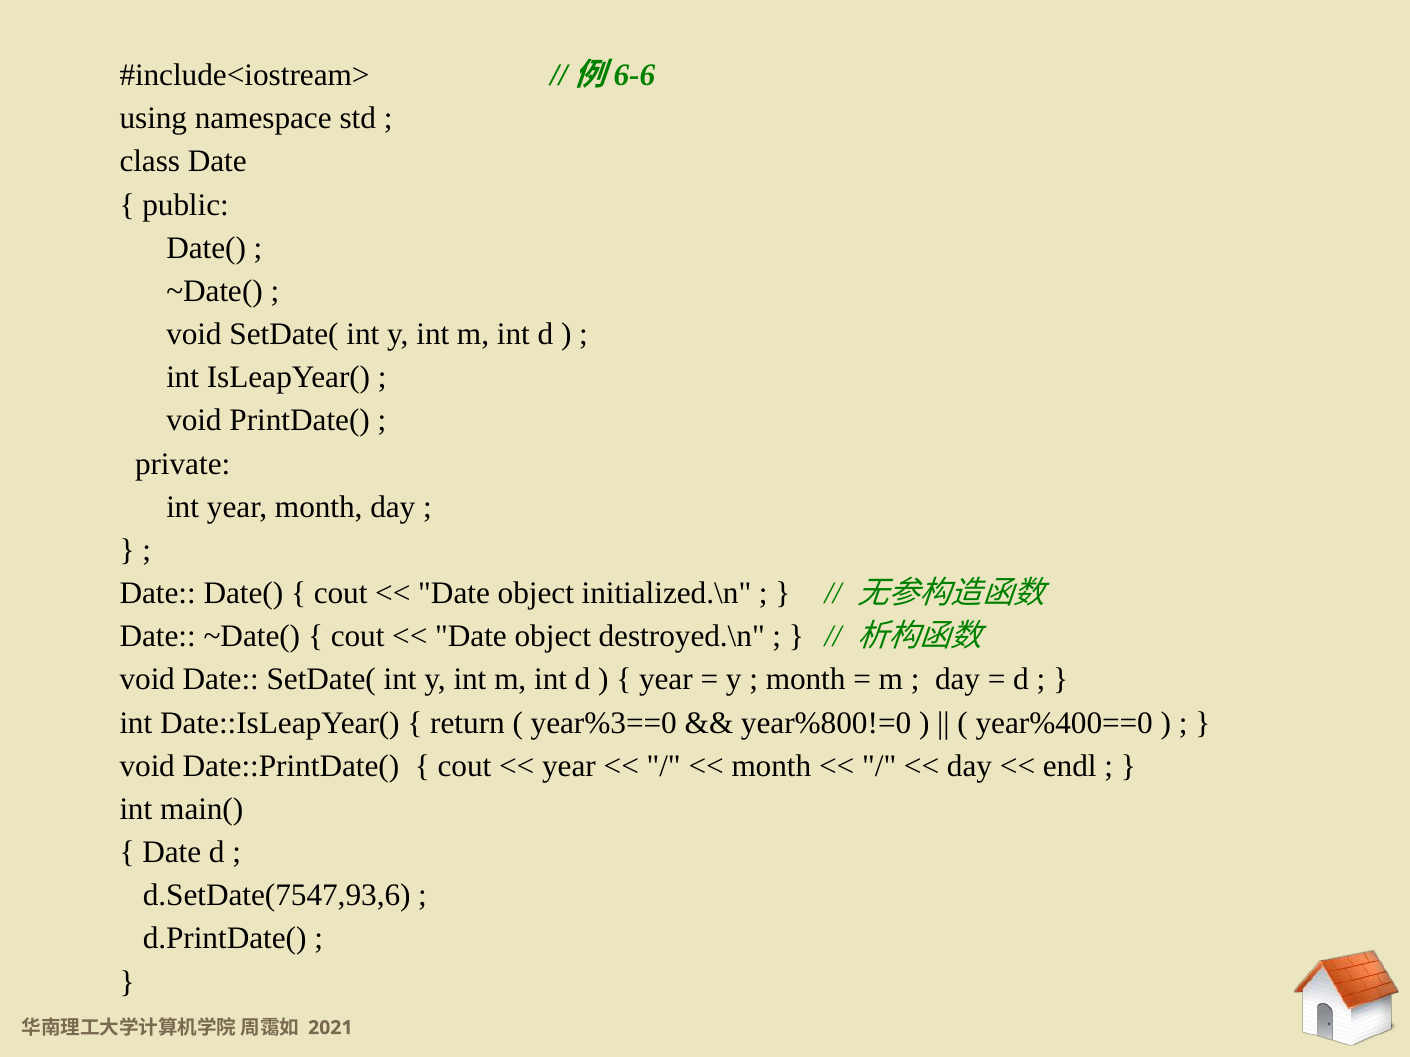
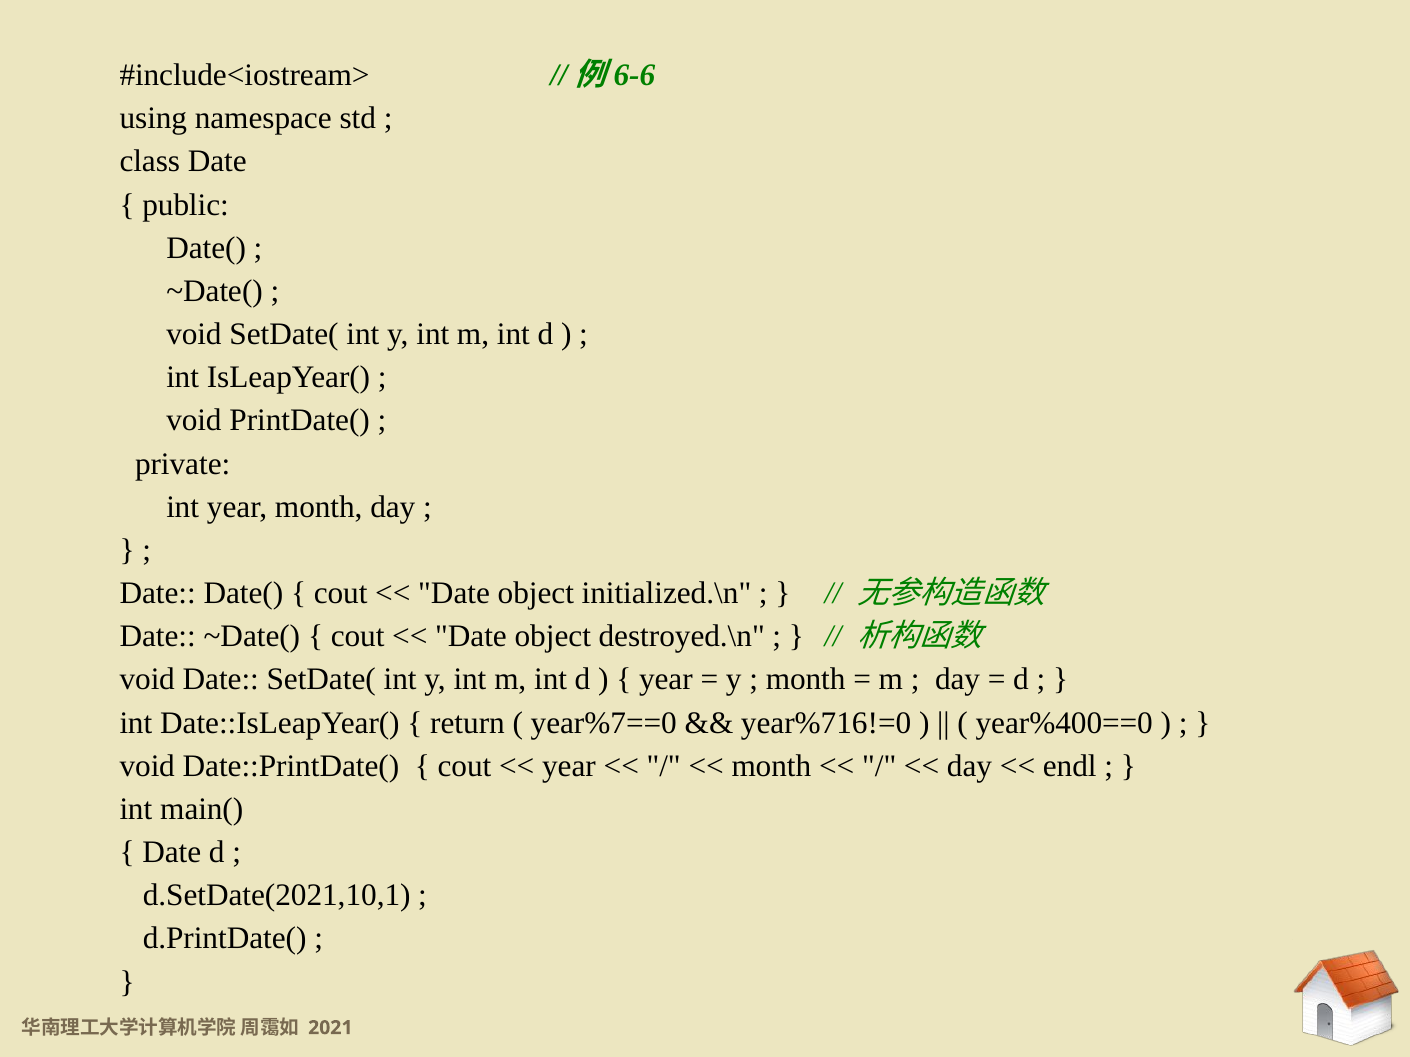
year%3==0: year%3==0 -> year%7==0
year%800!=0: year%800!=0 -> year%716!=0
d.SetDate(7547,93,6: d.SetDate(7547,93,6 -> d.SetDate(2021,10,1
